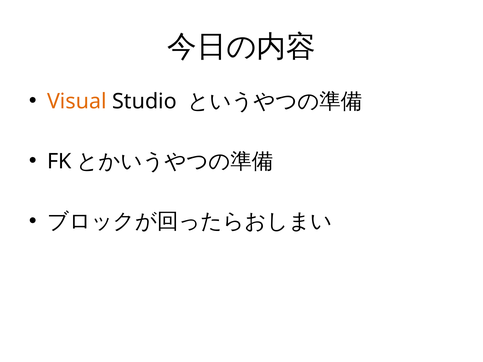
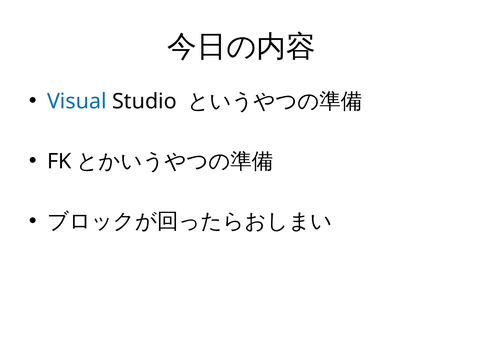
Visual colour: orange -> blue
